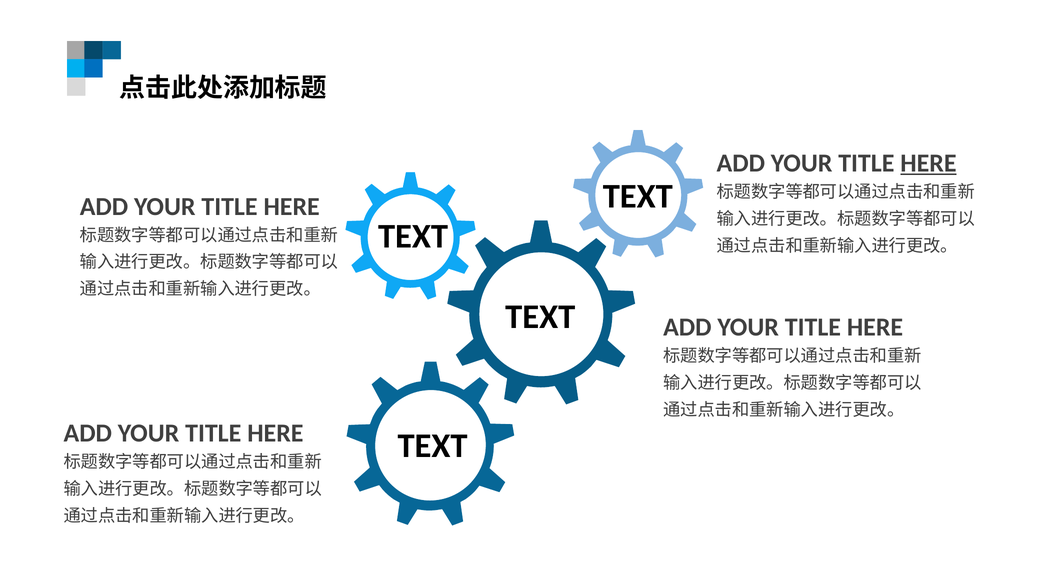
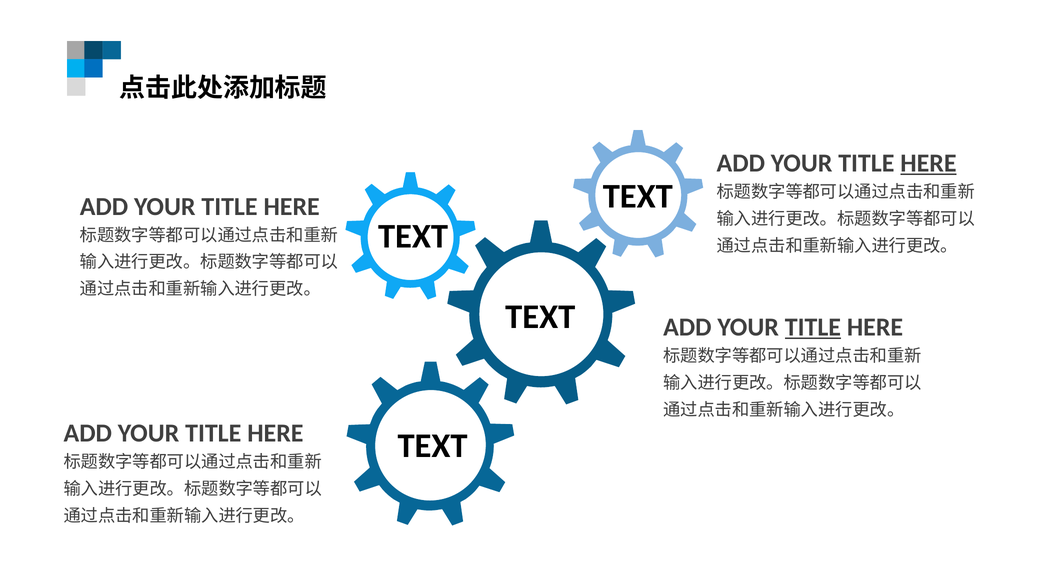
TITLE at (813, 327) underline: none -> present
